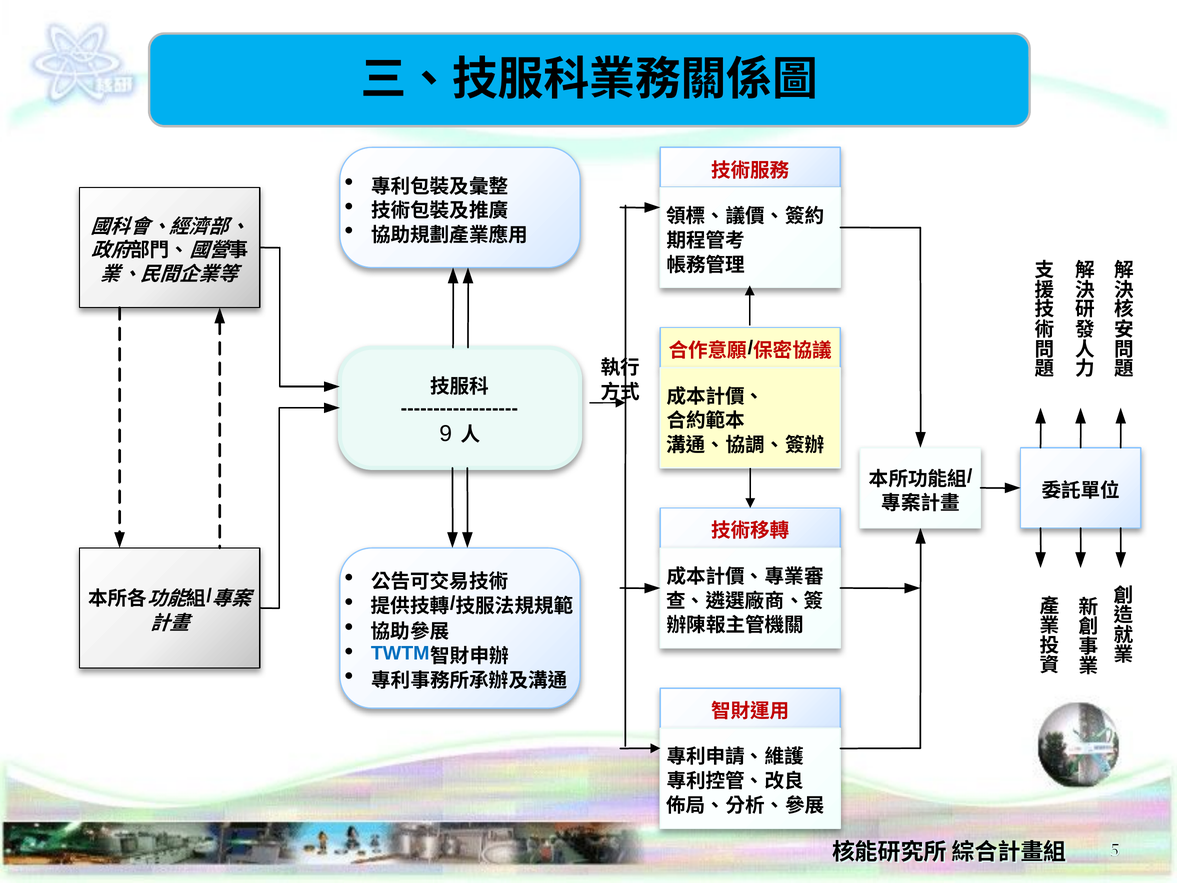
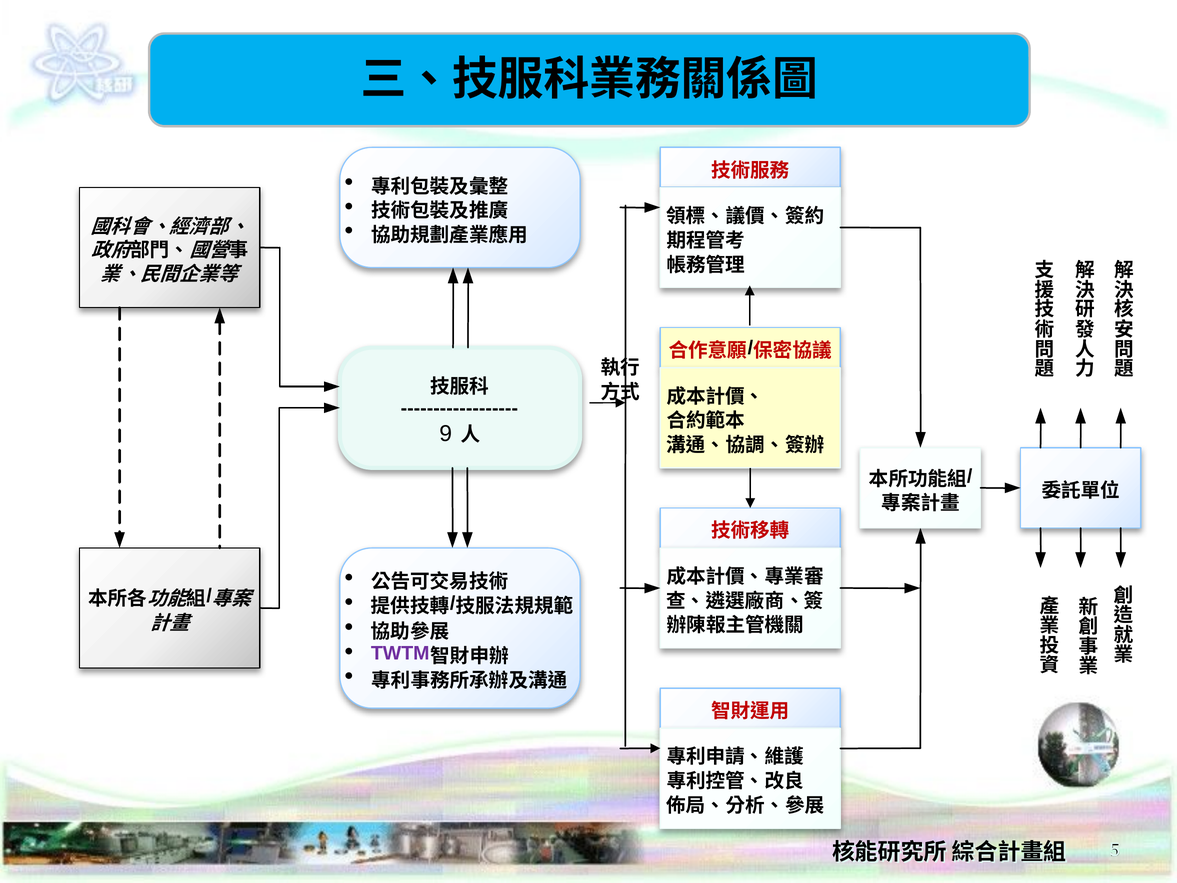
TWTM colour: blue -> purple
